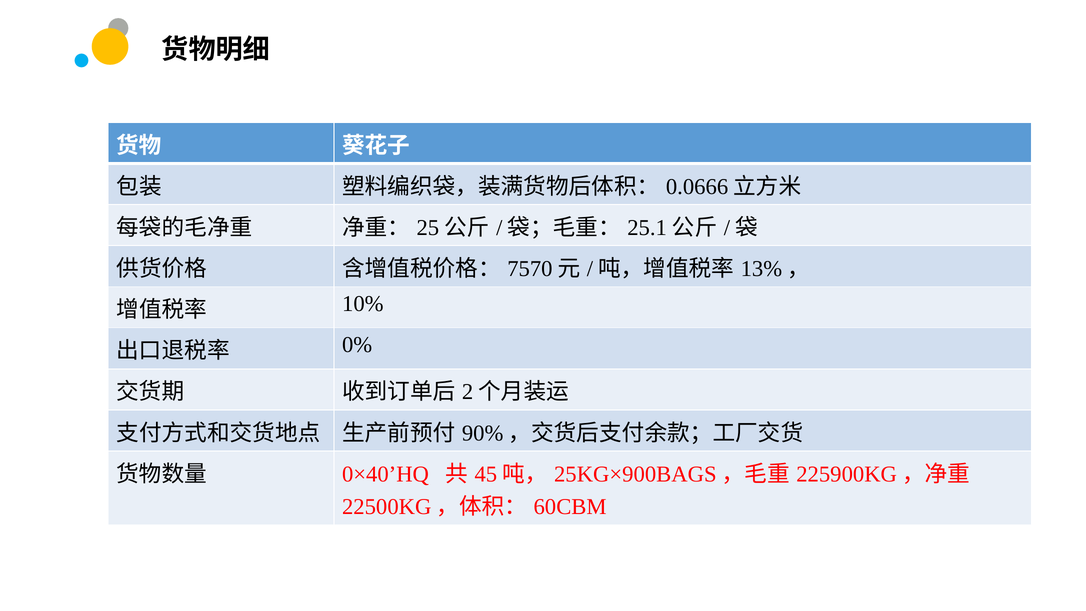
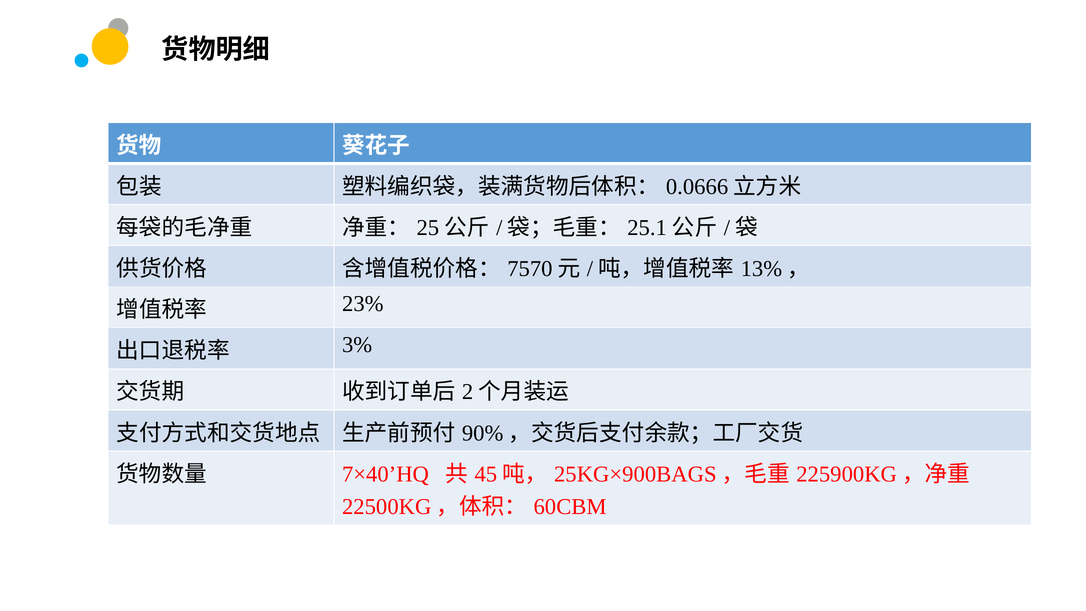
10%: 10% -> 23%
0%: 0% -> 3%
0×40’HQ: 0×40’HQ -> 7×40’HQ
